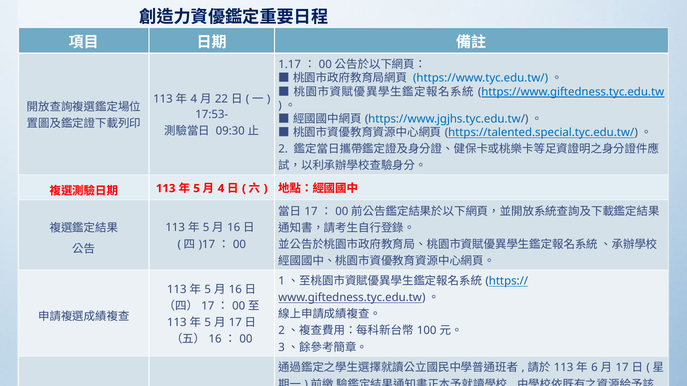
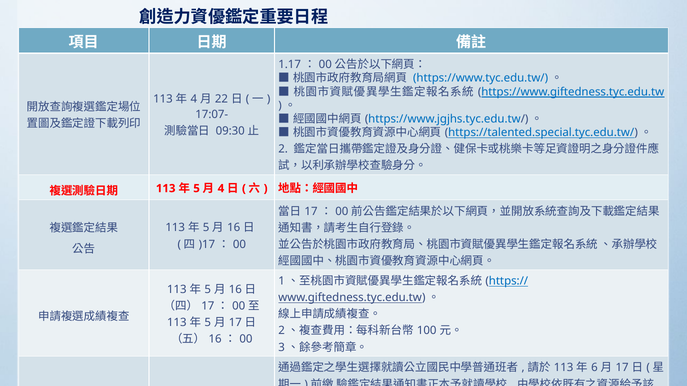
17:53-: 17:53- -> 17:07-
